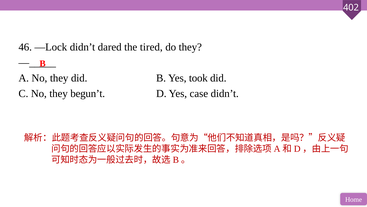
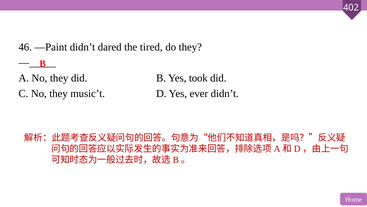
—Lock: —Lock -> —Paint
begun’t: begun’t -> music’t
case: case -> ever
